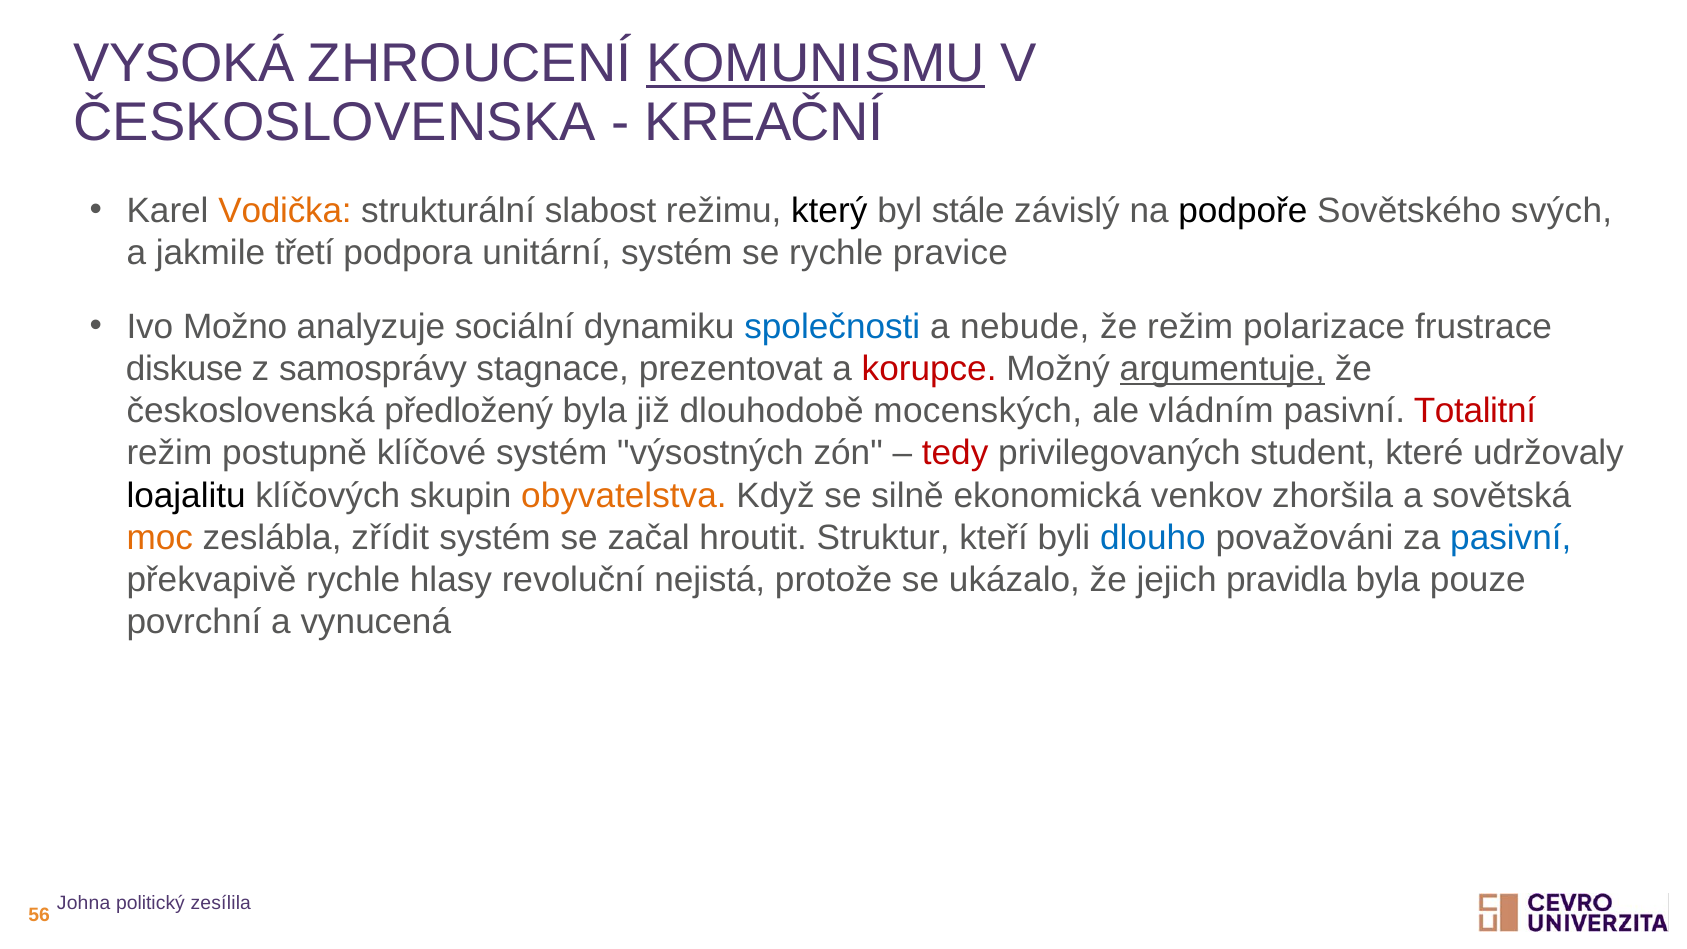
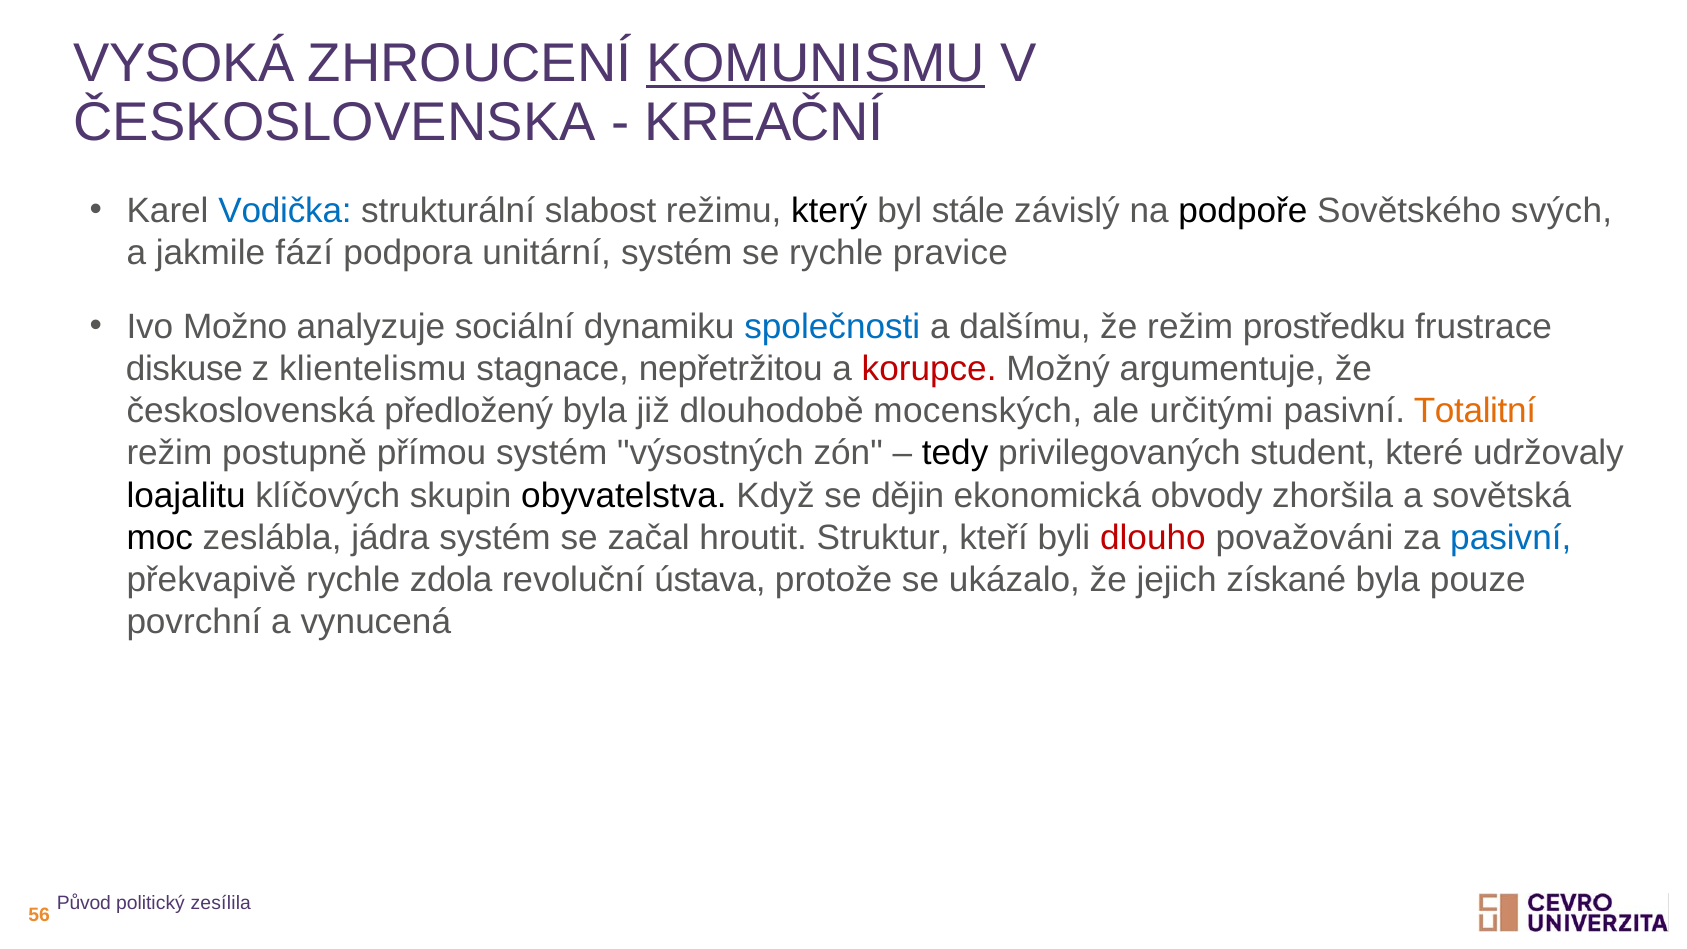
Vodička colour: orange -> blue
třetí: třetí -> fází
nebude: nebude -> dalšímu
polarizace: polarizace -> prostředku
samosprávy: samosprávy -> klientelismu
prezentovat: prezentovat -> nepřetržitou
argumentuje underline: present -> none
vládním: vládním -> určitými
Totalitní colour: red -> orange
klíčové: klíčové -> přímou
tedy colour: red -> black
obyvatelstva colour: orange -> black
silně: silně -> dějin
venkov: venkov -> obvody
moc colour: orange -> black
zřídit: zřídit -> jádra
dlouho colour: blue -> red
hlasy: hlasy -> zdola
nejistá: nejistá -> ústava
pravidla: pravidla -> získané
Johna: Johna -> Původ
